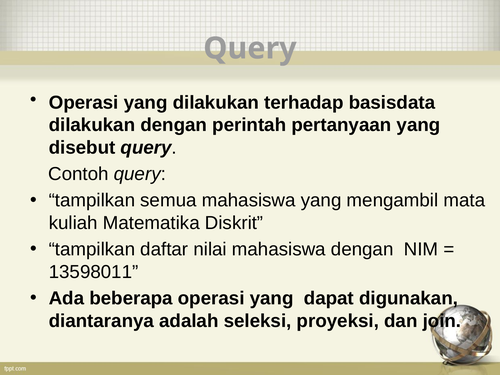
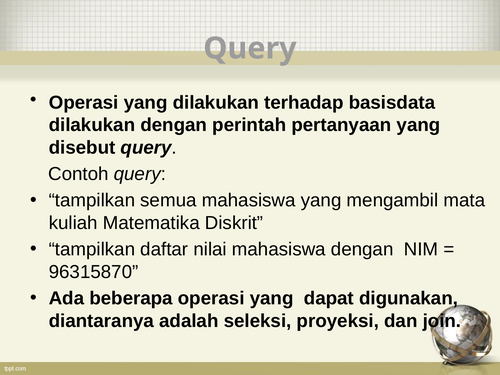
13598011: 13598011 -> 96315870
